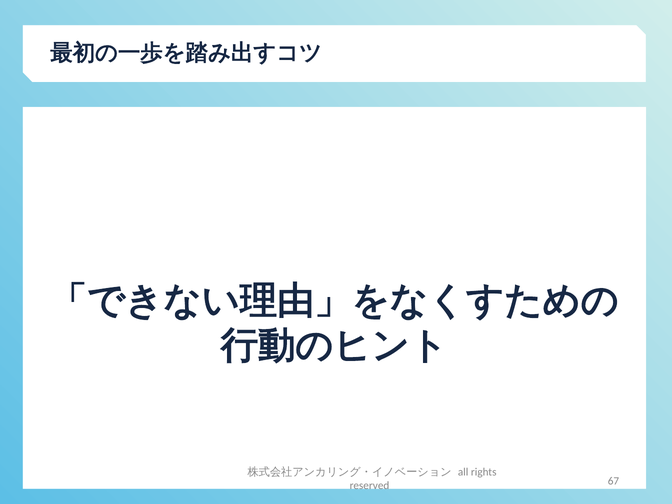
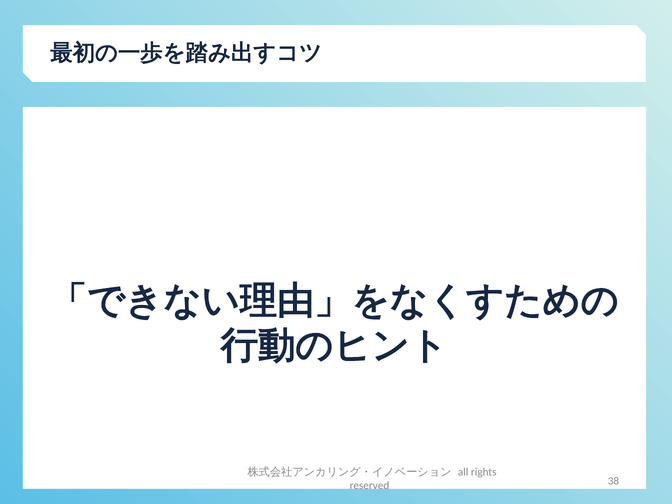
67: 67 -> 38
